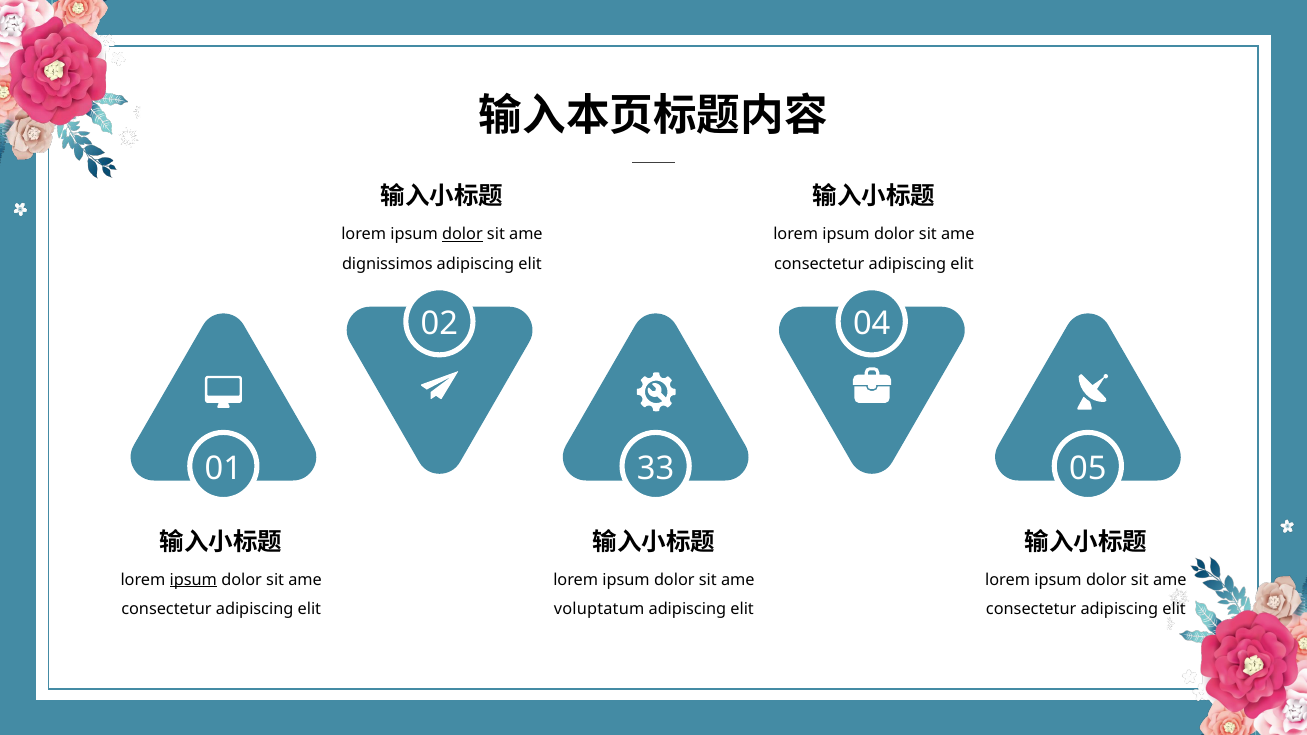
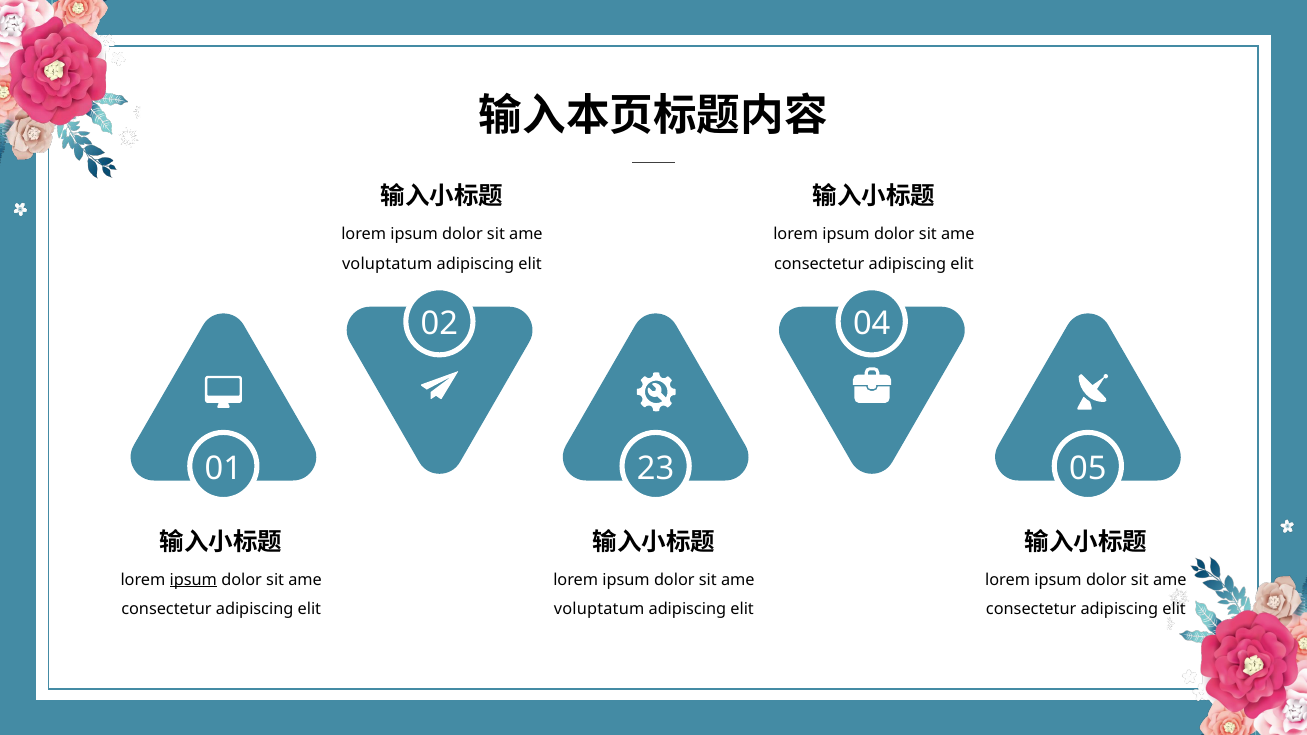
dolor at (462, 235) underline: present -> none
dignissimos at (387, 264): dignissimos -> voluptatum
33: 33 -> 23
